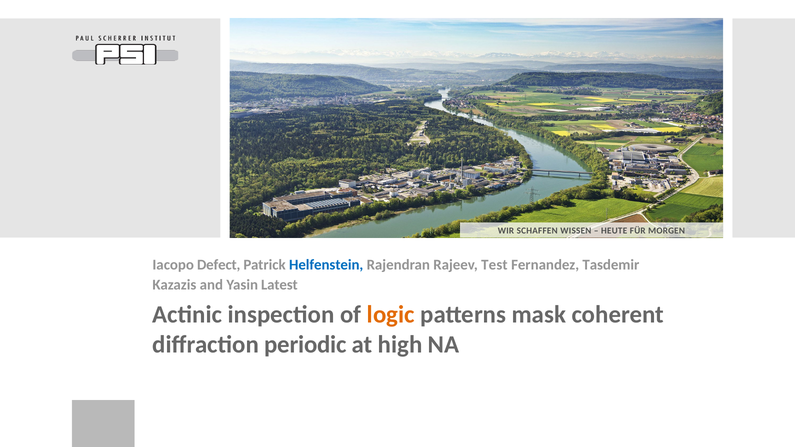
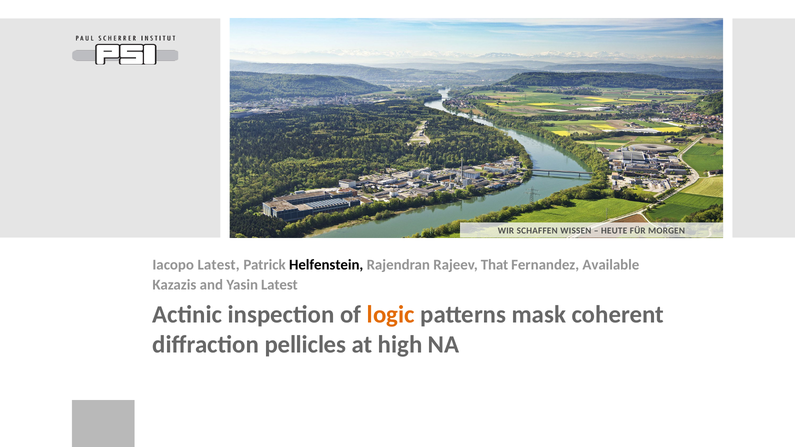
Iacopo Defect: Defect -> Latest
Helfenstein colour: blue -> black
Test: Test -> That
Tasdemir: Tasdemir -> Available
periodic: periodic -> pellicles
